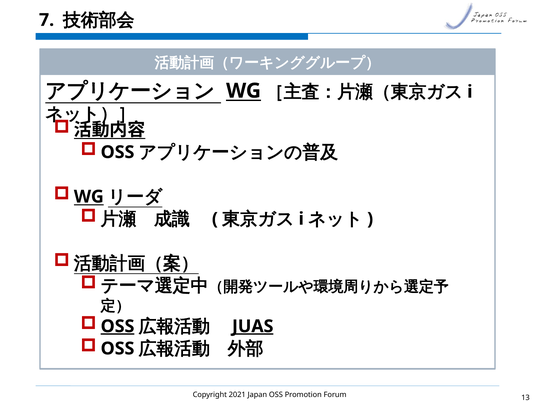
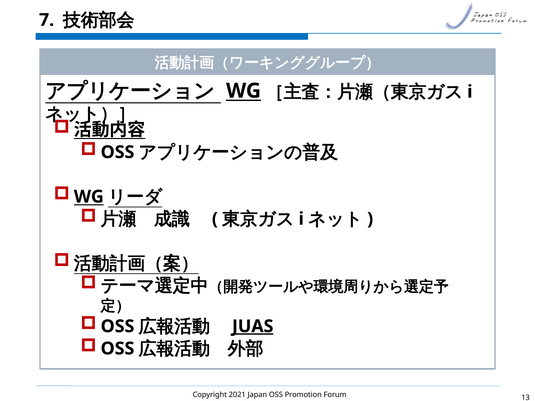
OSS at (117, 327) underline: present -> none
